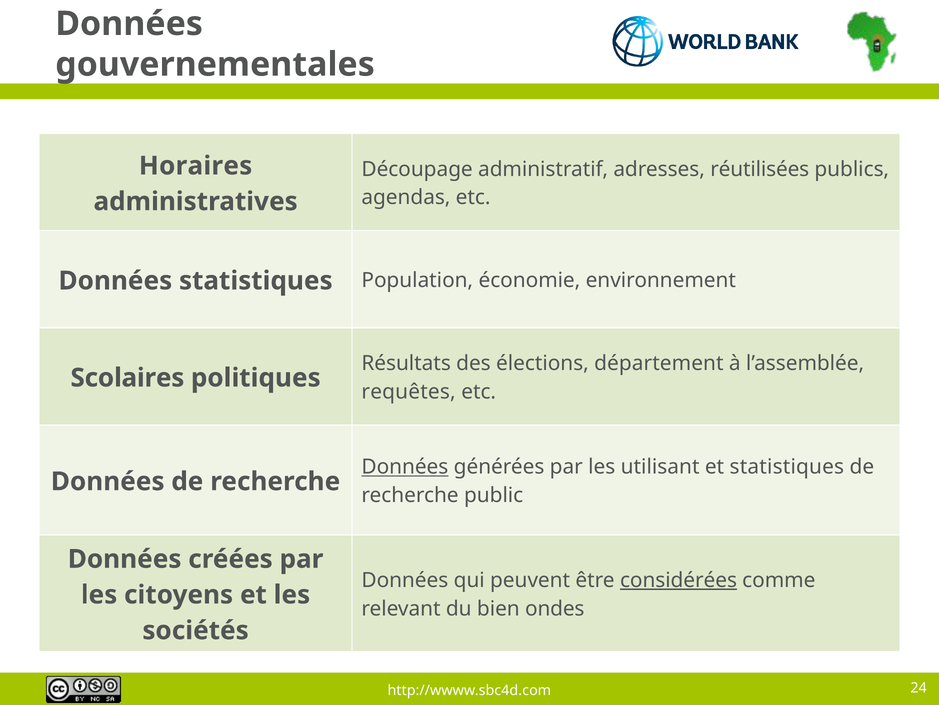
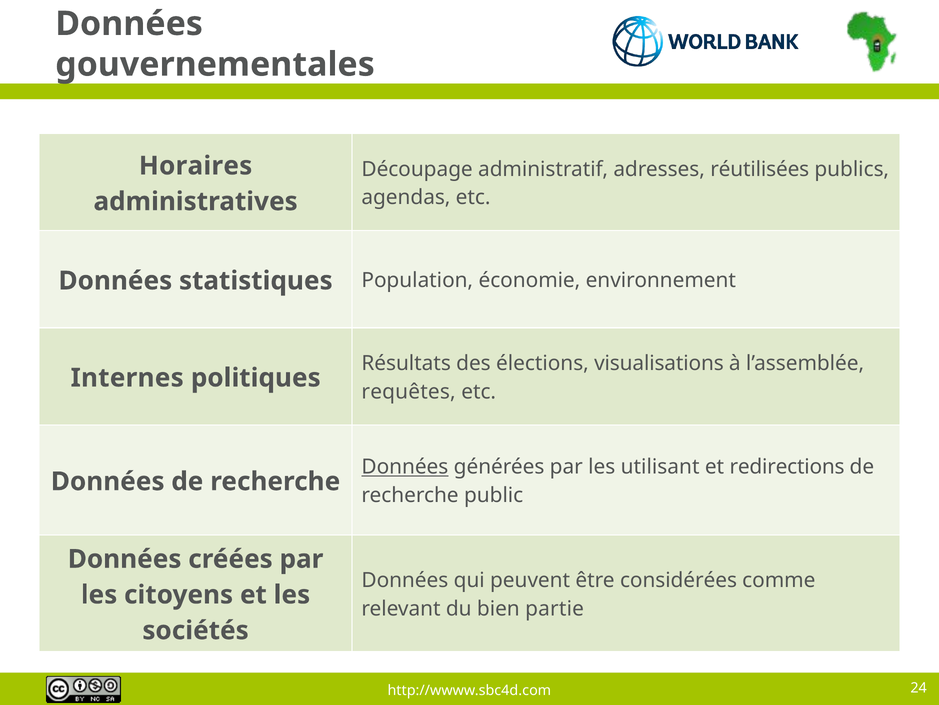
département: département -> visualisations
Scolaires: Scolaires -> Internes
et statistiques: statistiques -> redirections
considérées underline: present -> none
ondes: ondes -> partie
